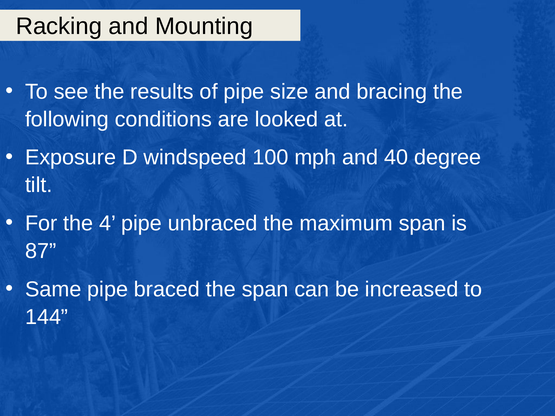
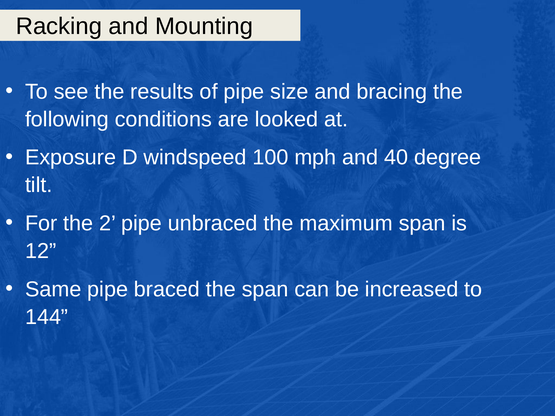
4: 4 -> 2
87: 87 -> 12
